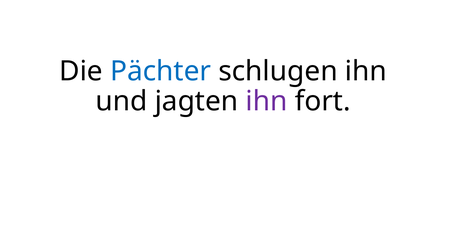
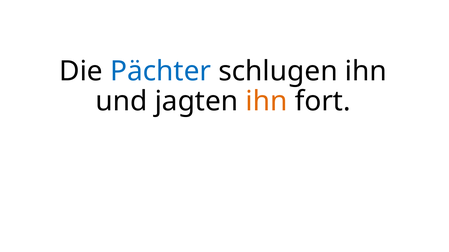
ihn at (267, 102) colour: purple -> orange
